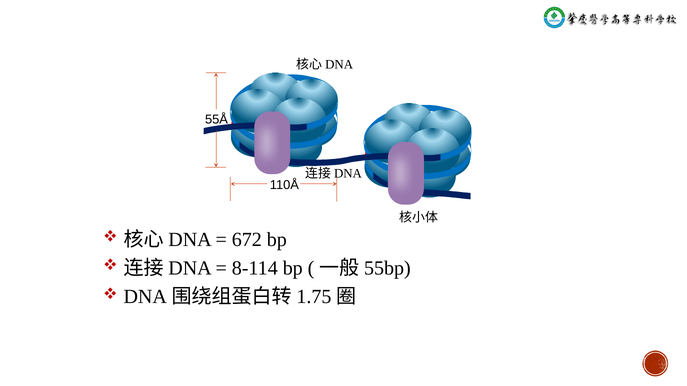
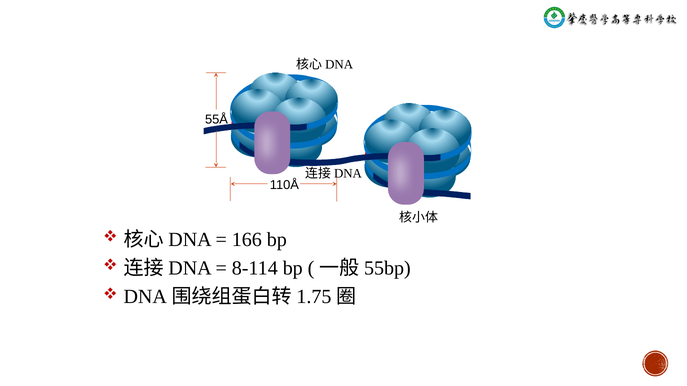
672: 672 -> 166
